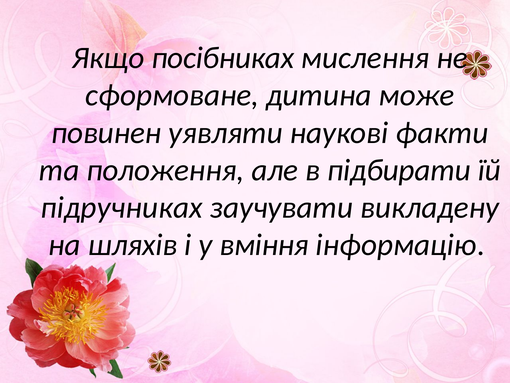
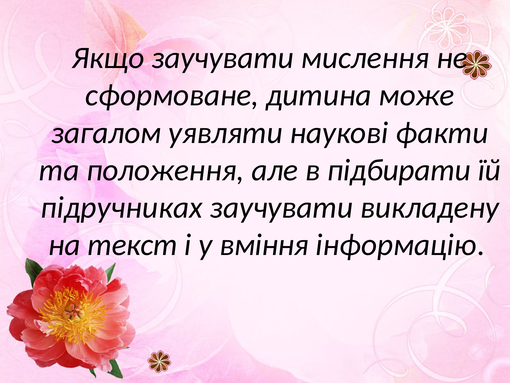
Якщо посібниках: посібниках -> заучувати
повинен: повинен -> загалом
шляхів: шляхів -> текст
